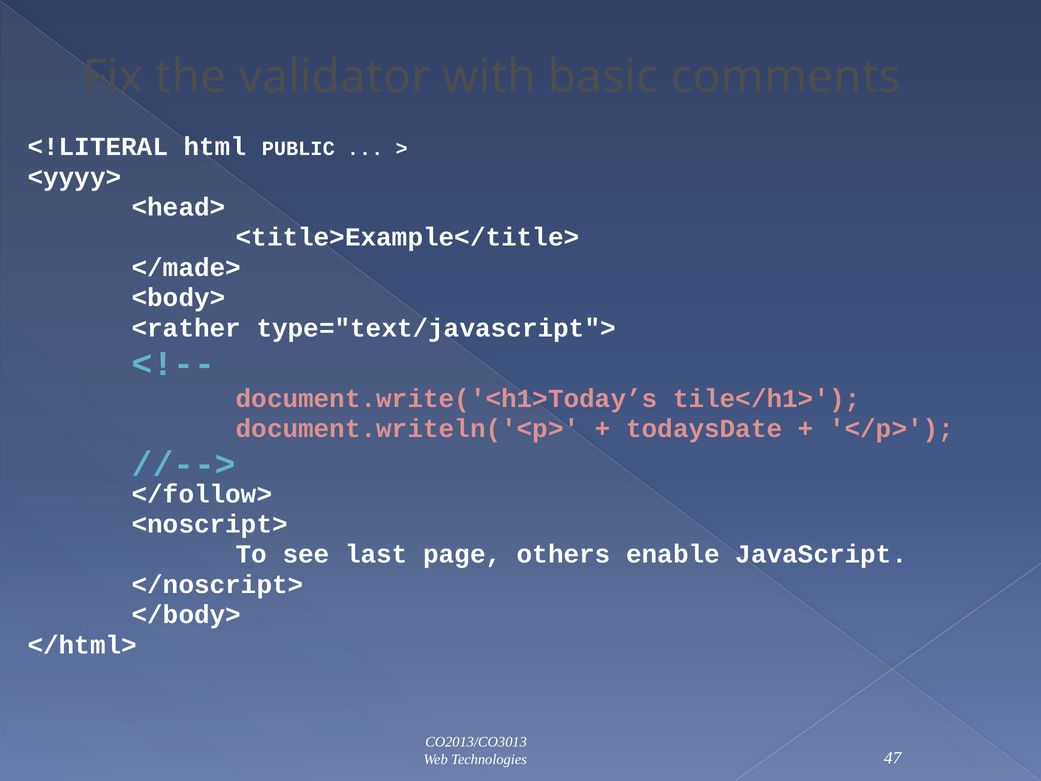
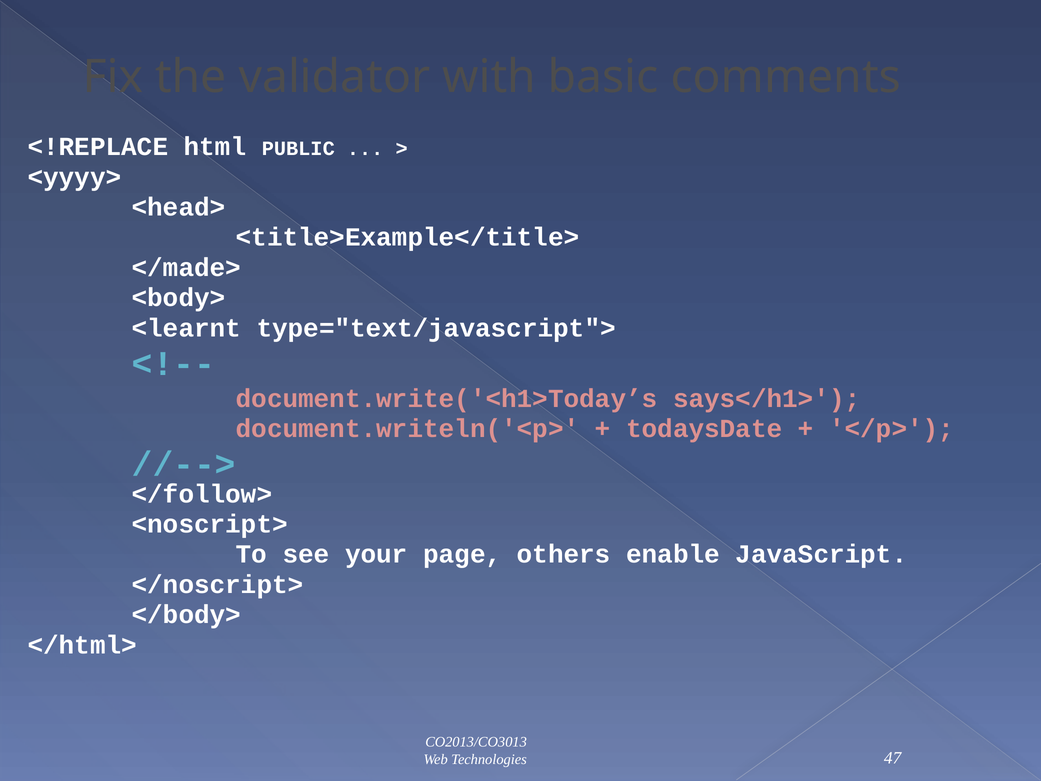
<!LITERAL: <!LITERAL -> <!REPLACE
<rather: <rather -> <learnt
tile</h1>: tile</h1> -> says</h1>
last: last -> your
